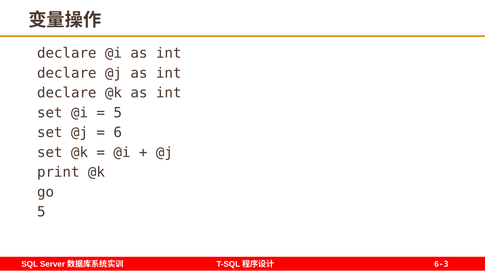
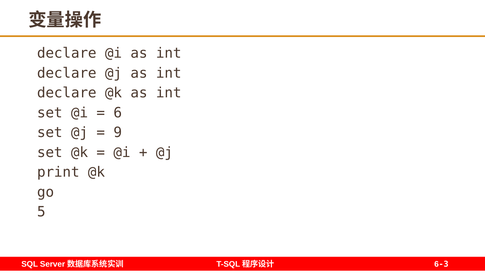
5 at (118, 113): 5 -> 6
6: 6 -> 9
